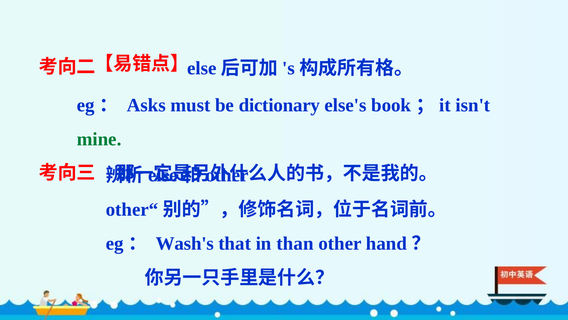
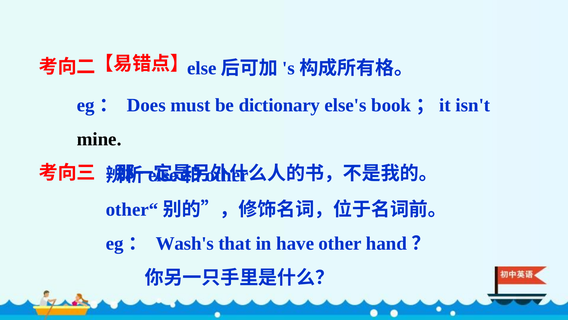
Asks: Asks -> Does
mine colour: green -> black
than: than -> have
